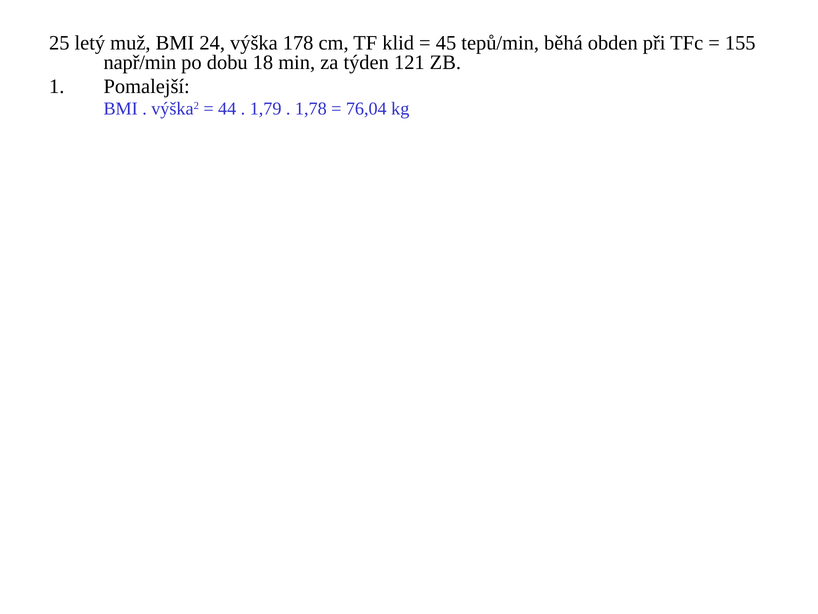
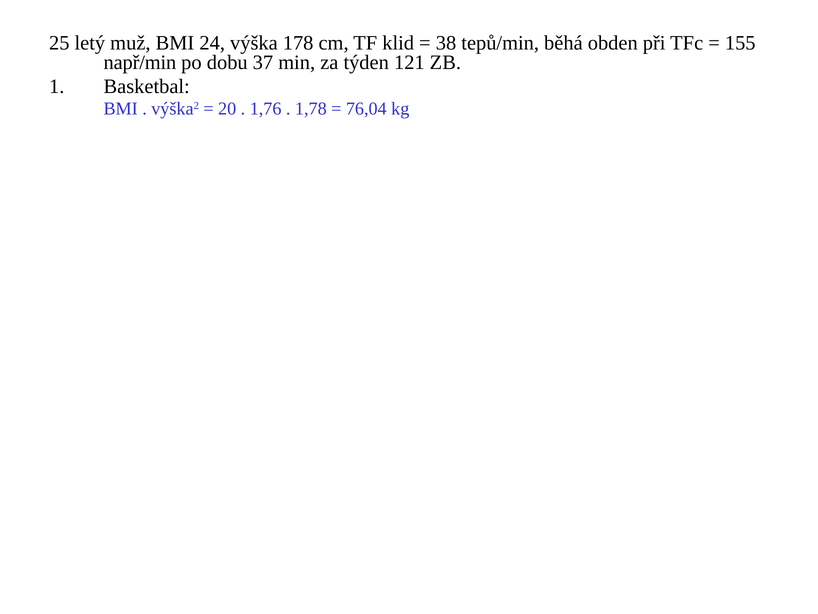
45: 45 -> 38
18: 18 -> 37
Pomalejší: Pomalejší -> Basketbal
44: 44 -> 20
1,79: 1,79 -> 1,76
